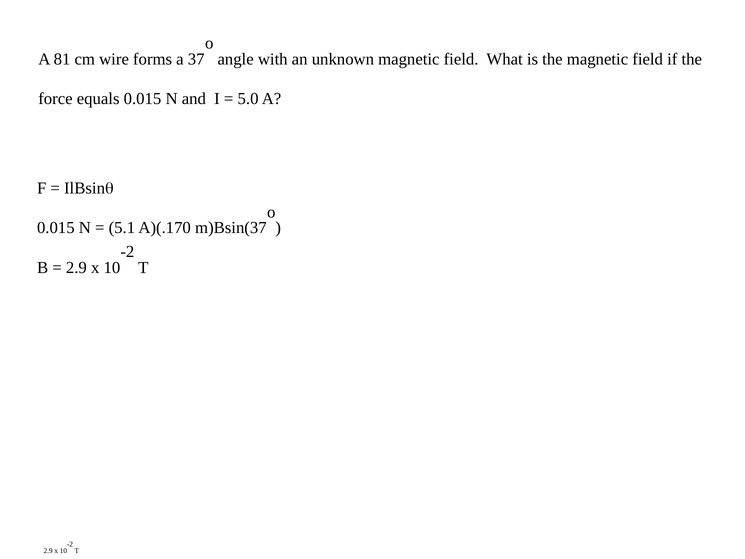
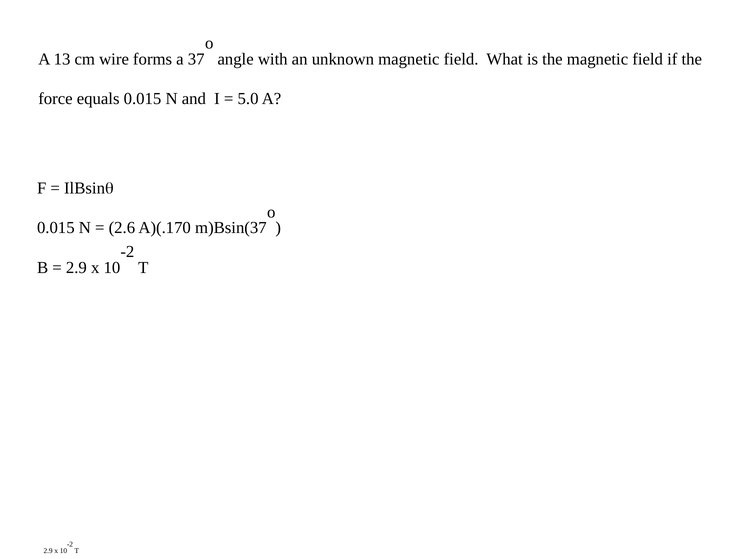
81: 81 -> 13
5.1: 5.1 -> 2.6
